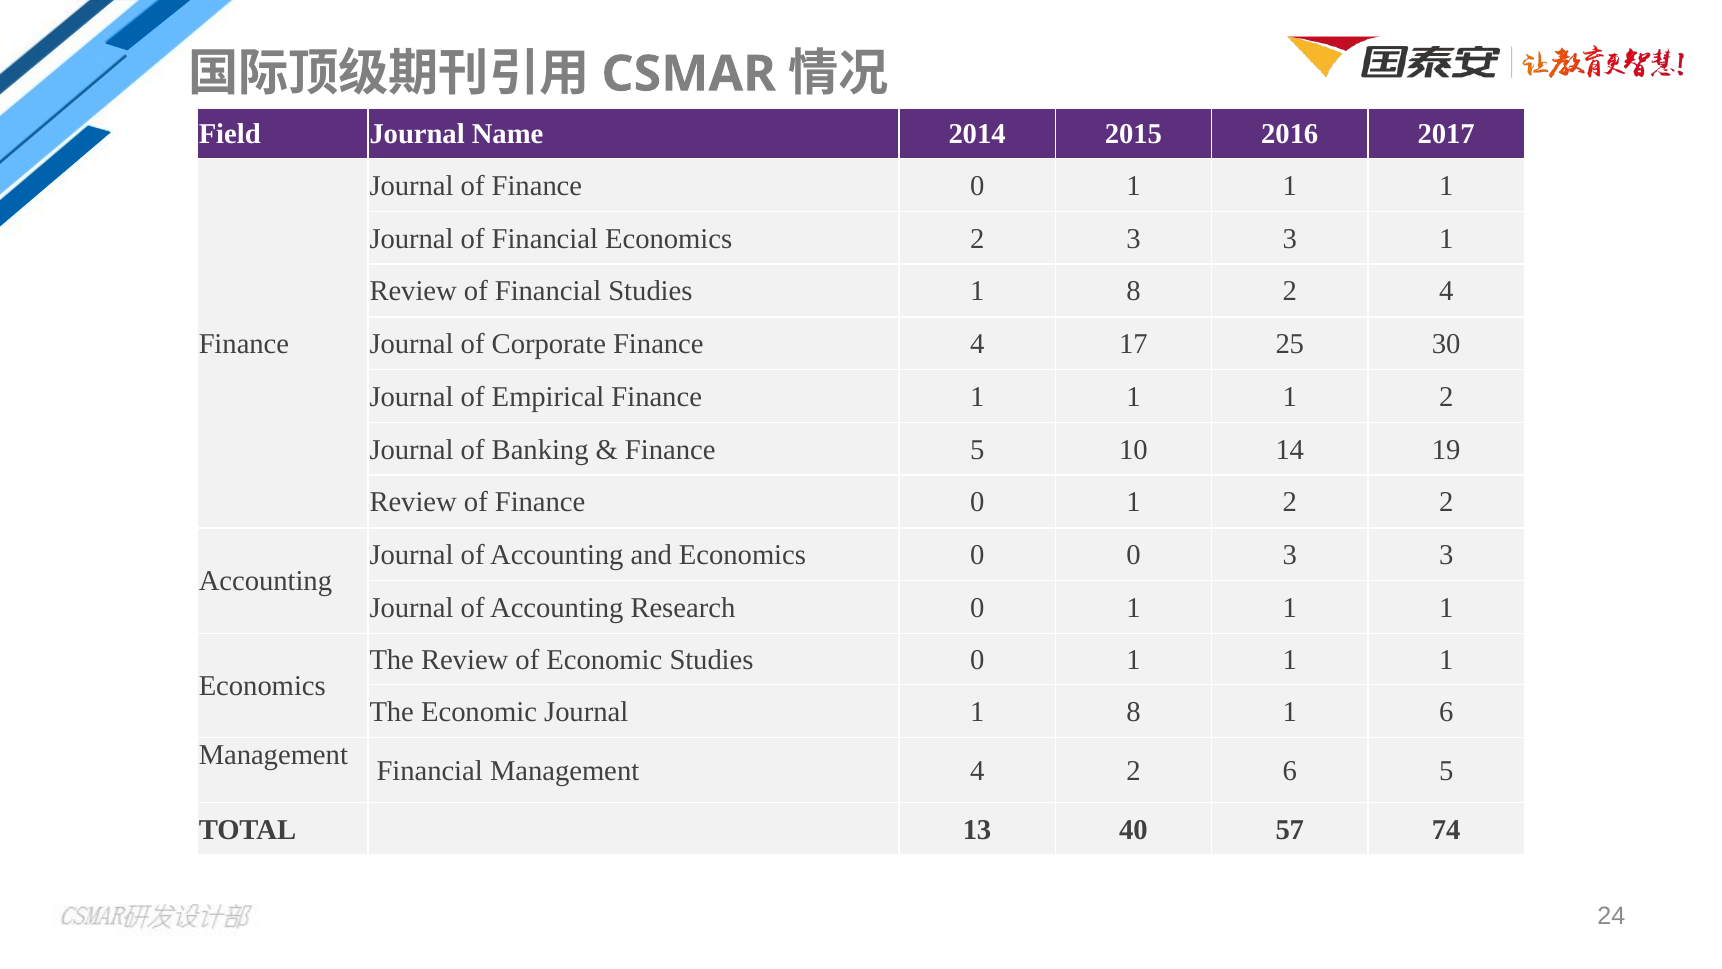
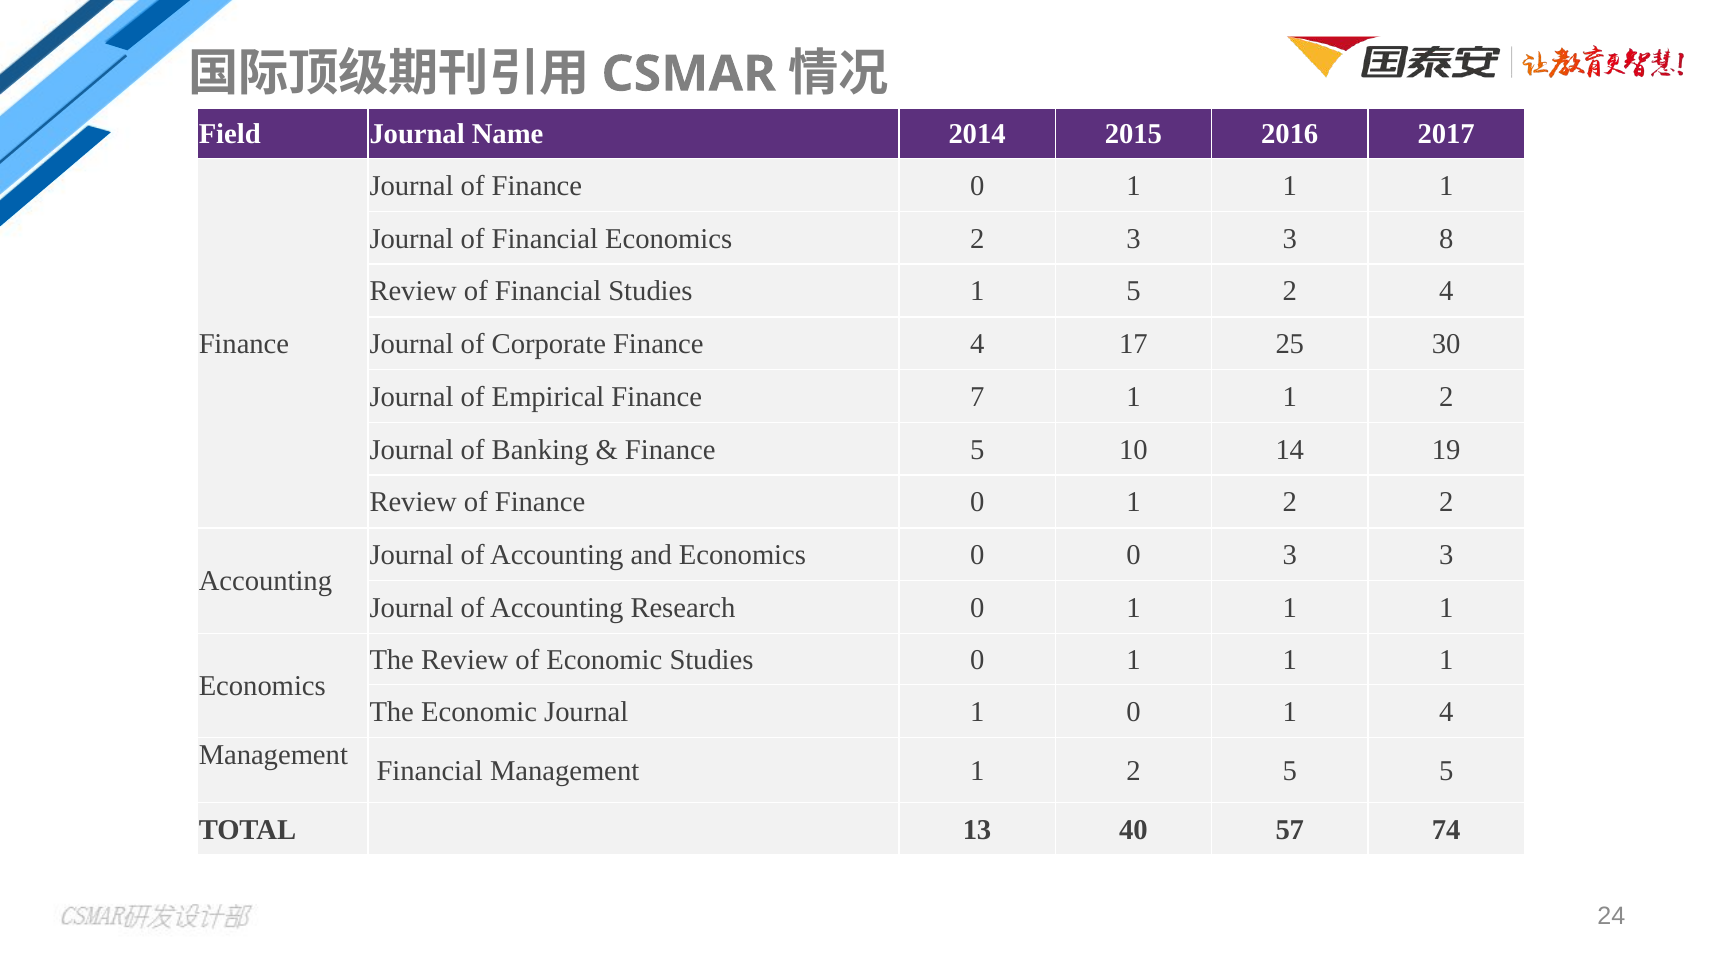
3 1: 1 -> 8
Studies 1 8: 8 -> 5
Finance 1: 1 -> 7
Journal 1 8: 8 -> 0
1 6: 6 -> 4
Management 4: 4 -> 1
2 6: 6 -> 5
